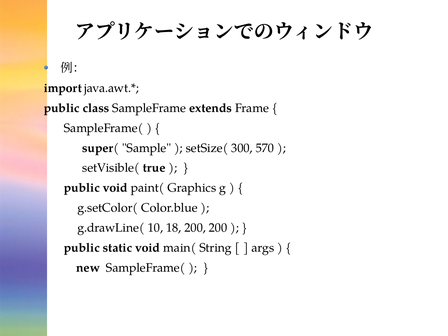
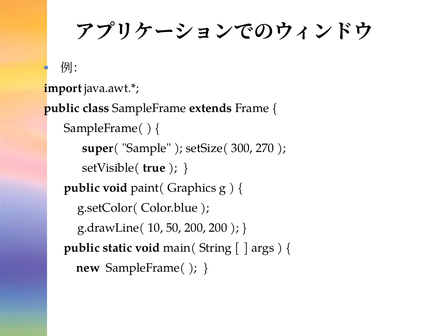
570: 570 -> 270
18: 18 -> 50
